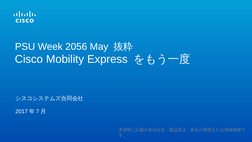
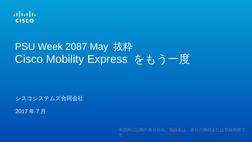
2056: 2056 -> 2087
